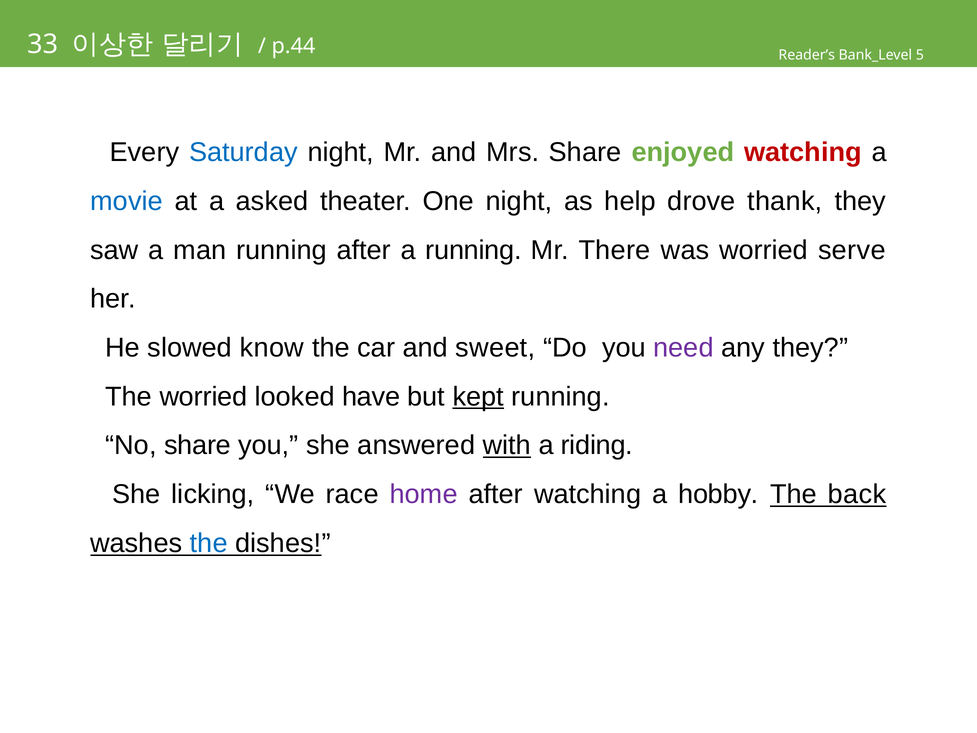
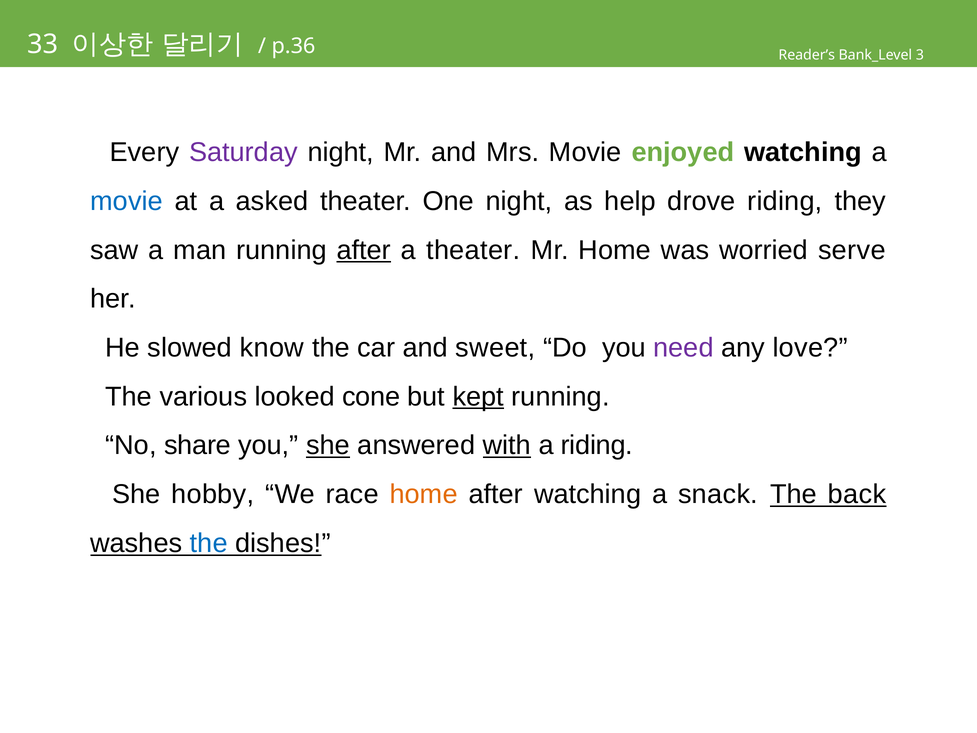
p.44: p.44 -> p.36
5: 5 -> 3
Saturday colour: blue -> purple
Mrs Share: Share -> Movie
watching at (803, 152) colour: red -> black
drove thank: thank -> riding
after at (364, 250) underline: none -> present
a running: running -> theater
Mr There: There -> Home
any they: they -> love
The worried: worried -> various
have: have -> cone
she at (328, 445) underline: none -> present
licking: licking -> hobby
home at (424, 494) colour: purple -> orange
hobby: hobby -> snack
